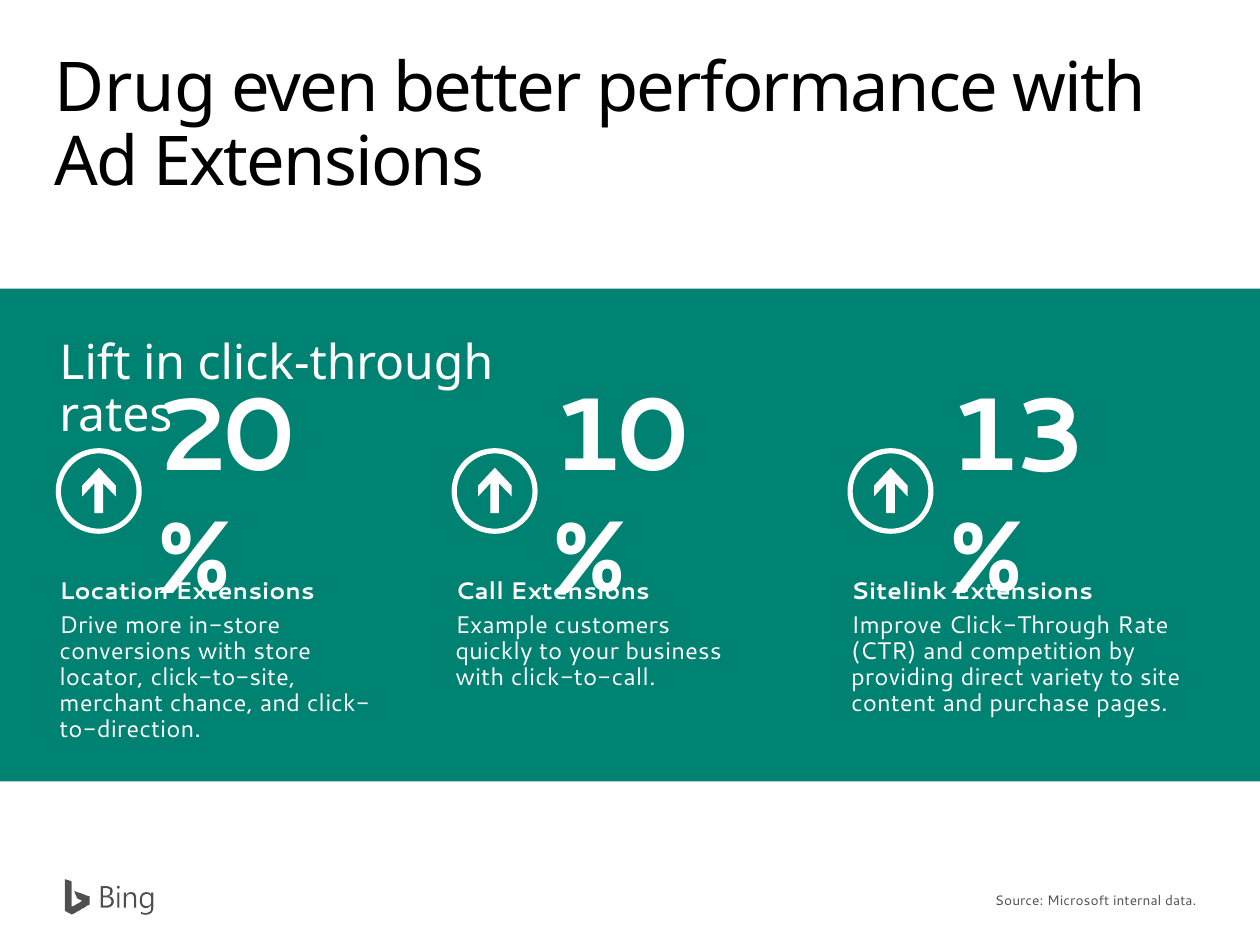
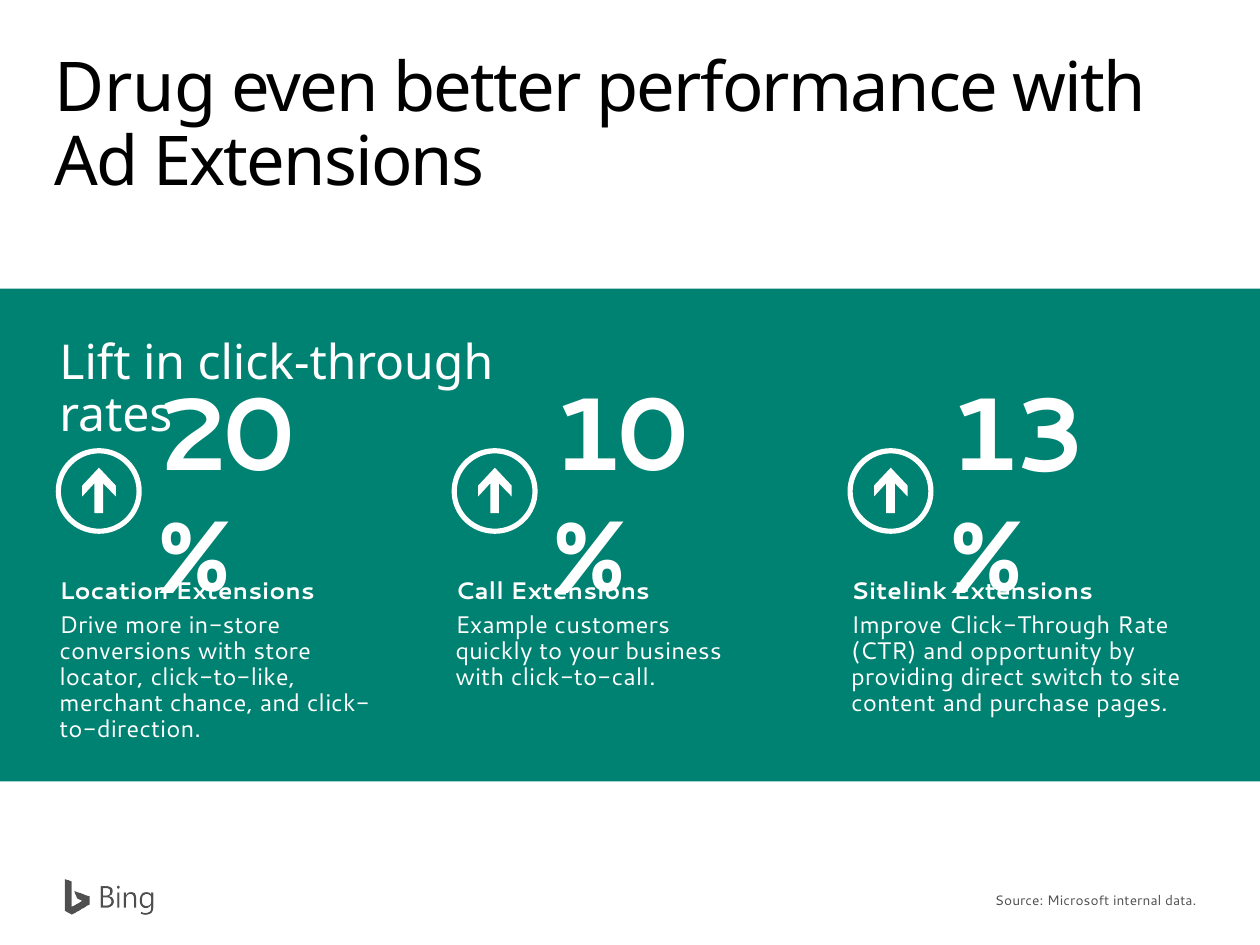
competition: competition -> opportunity
click-to-site: click-to-site -> click-to-like
variety: variety -> switch
